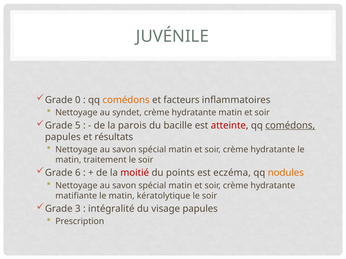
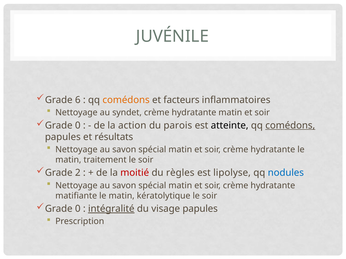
0: 0 -> 6
5 at (78, 126): 5 -> 0
parois: parois -> action
bacille: bacille -> parois
atteinte colour: red -> black
6: 6 -> 2
points: points -> règles
eczéma: eczéma -> lipolyse
nodules colour: orange -> blue
3 at (78, 209): 3 -> 0
intégralité underline: none -> present
